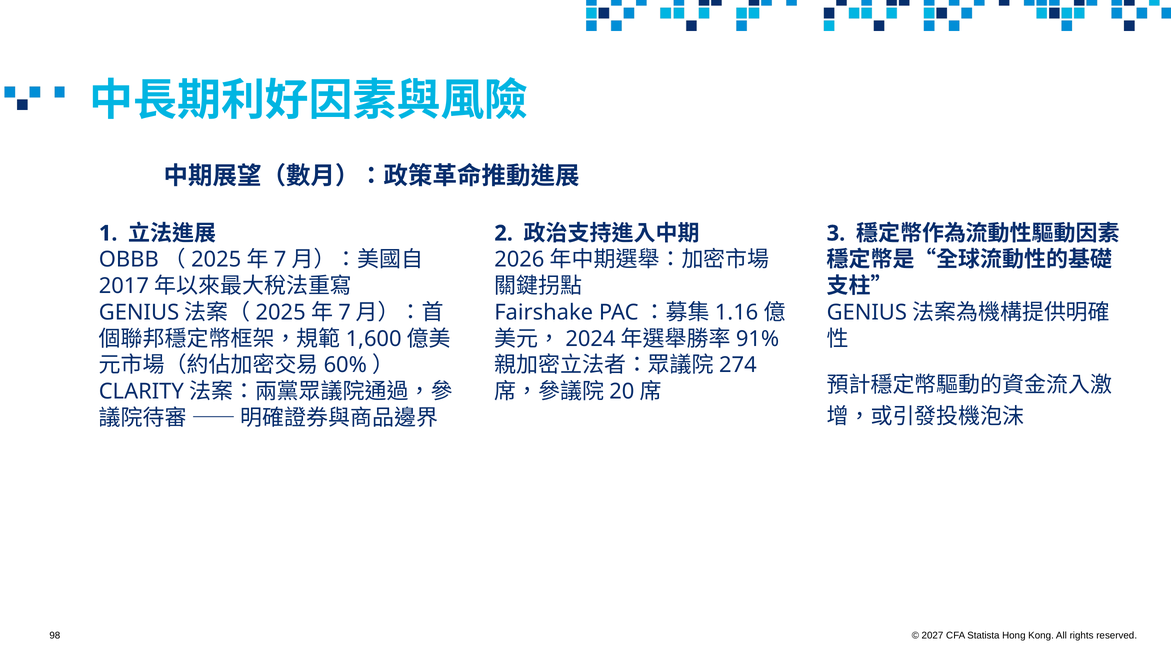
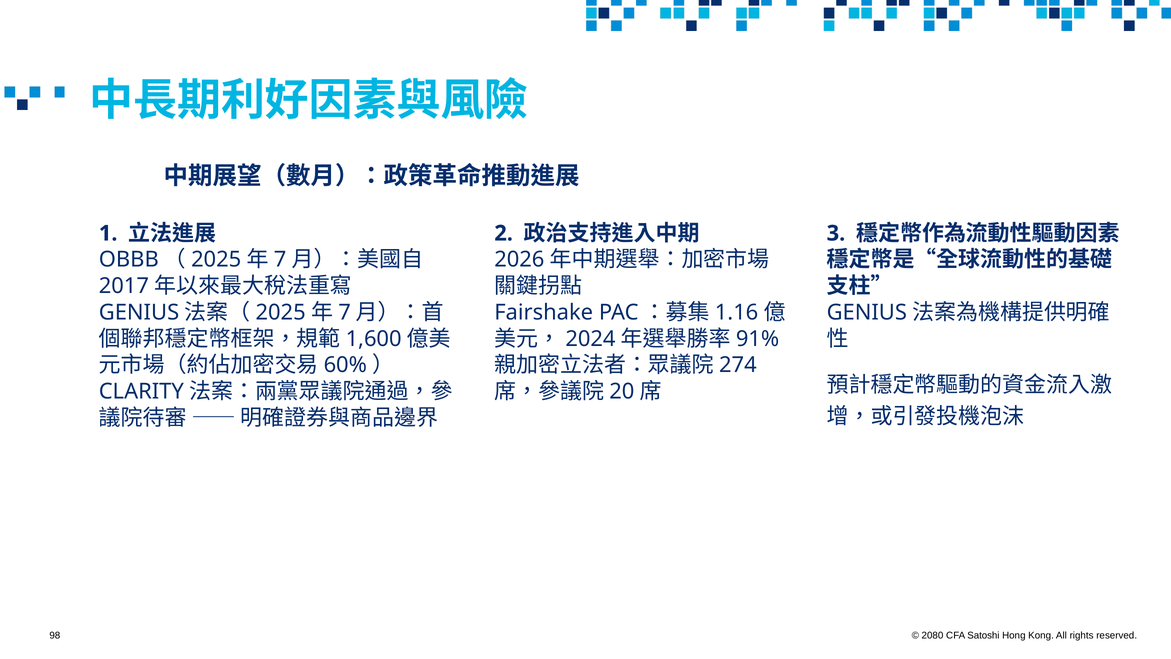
2027: 2027 -> 2080
Statista: Statista -> Satoshi
